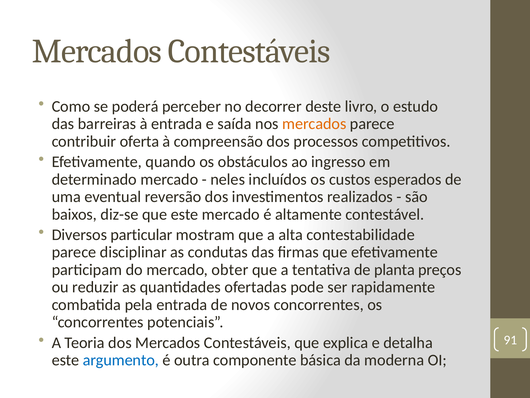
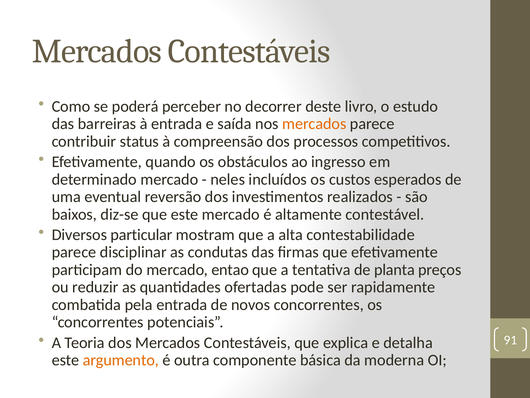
oferta: oferta -> status
obter: obter -> entao
argumento colour: blue -> orange
